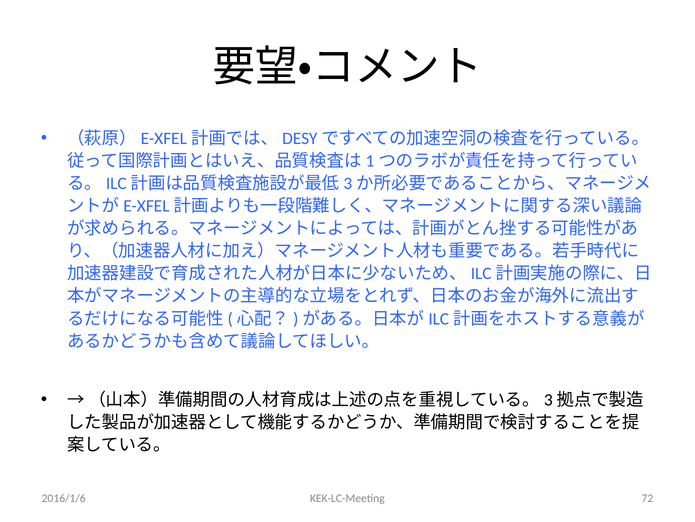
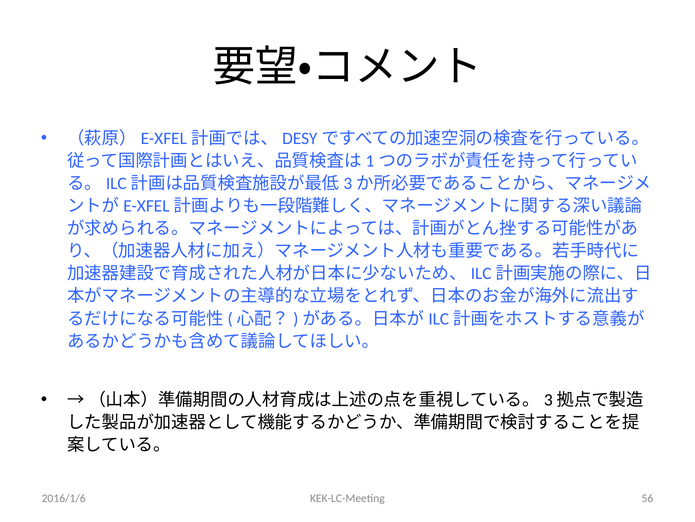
72: 72 -> 56
